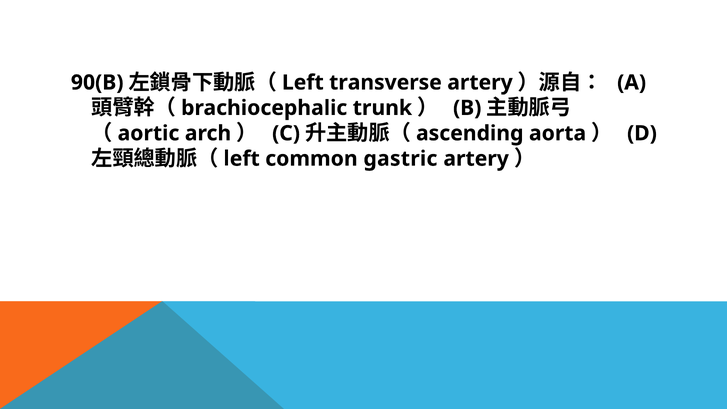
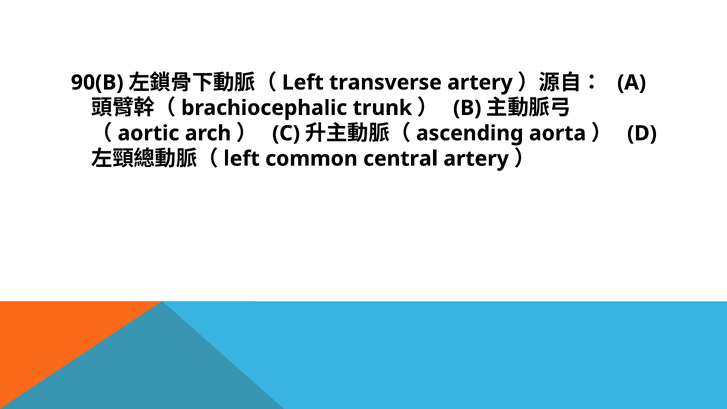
gastric: gastric -> central
